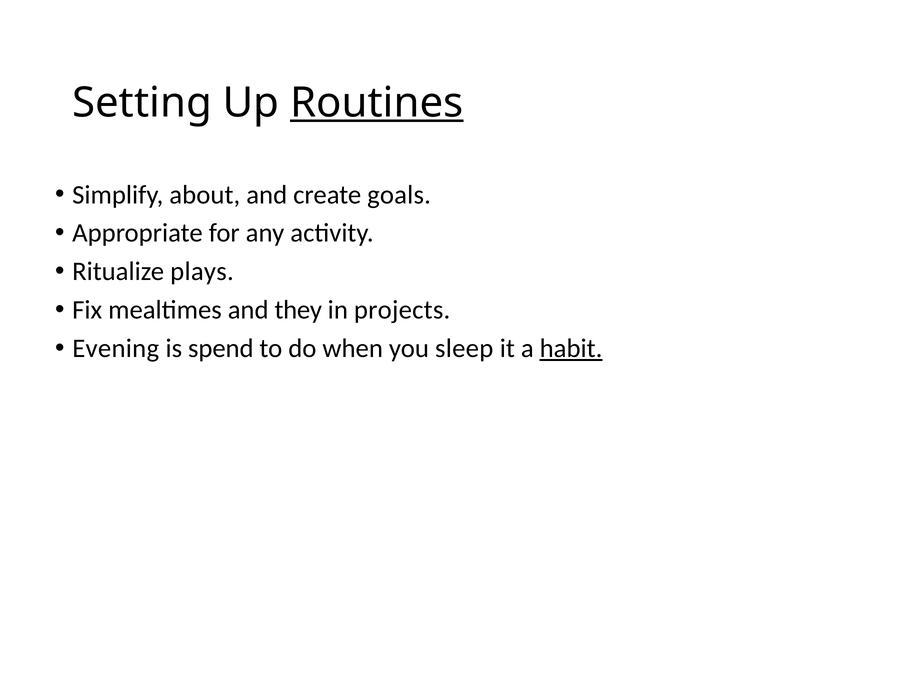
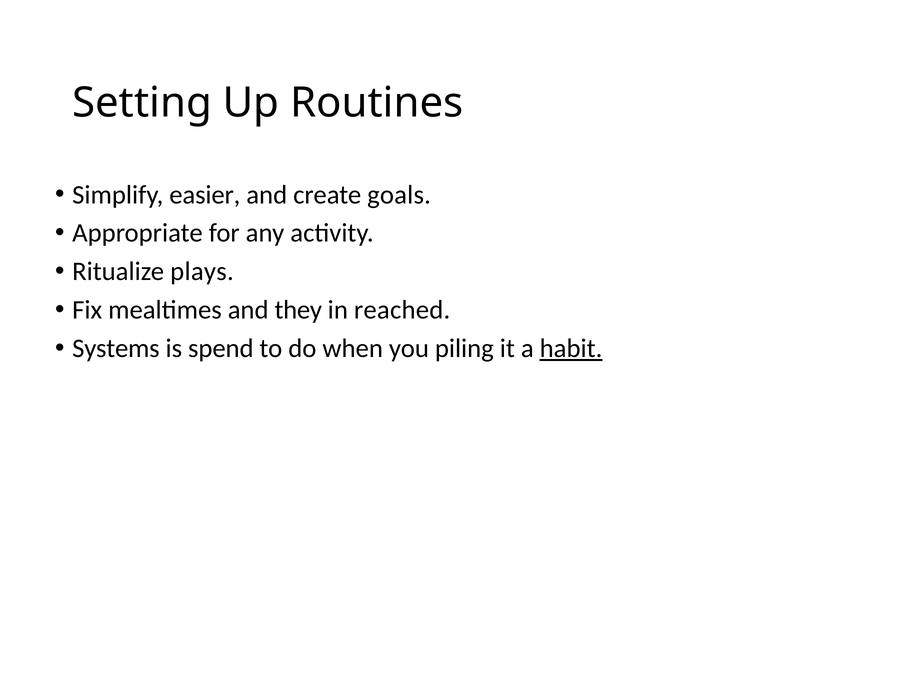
Routines underline: present -> none
about: about -> easier
projects: projects -> reached
Evening: Evening -> Systems
sleep: sleep -> piling
